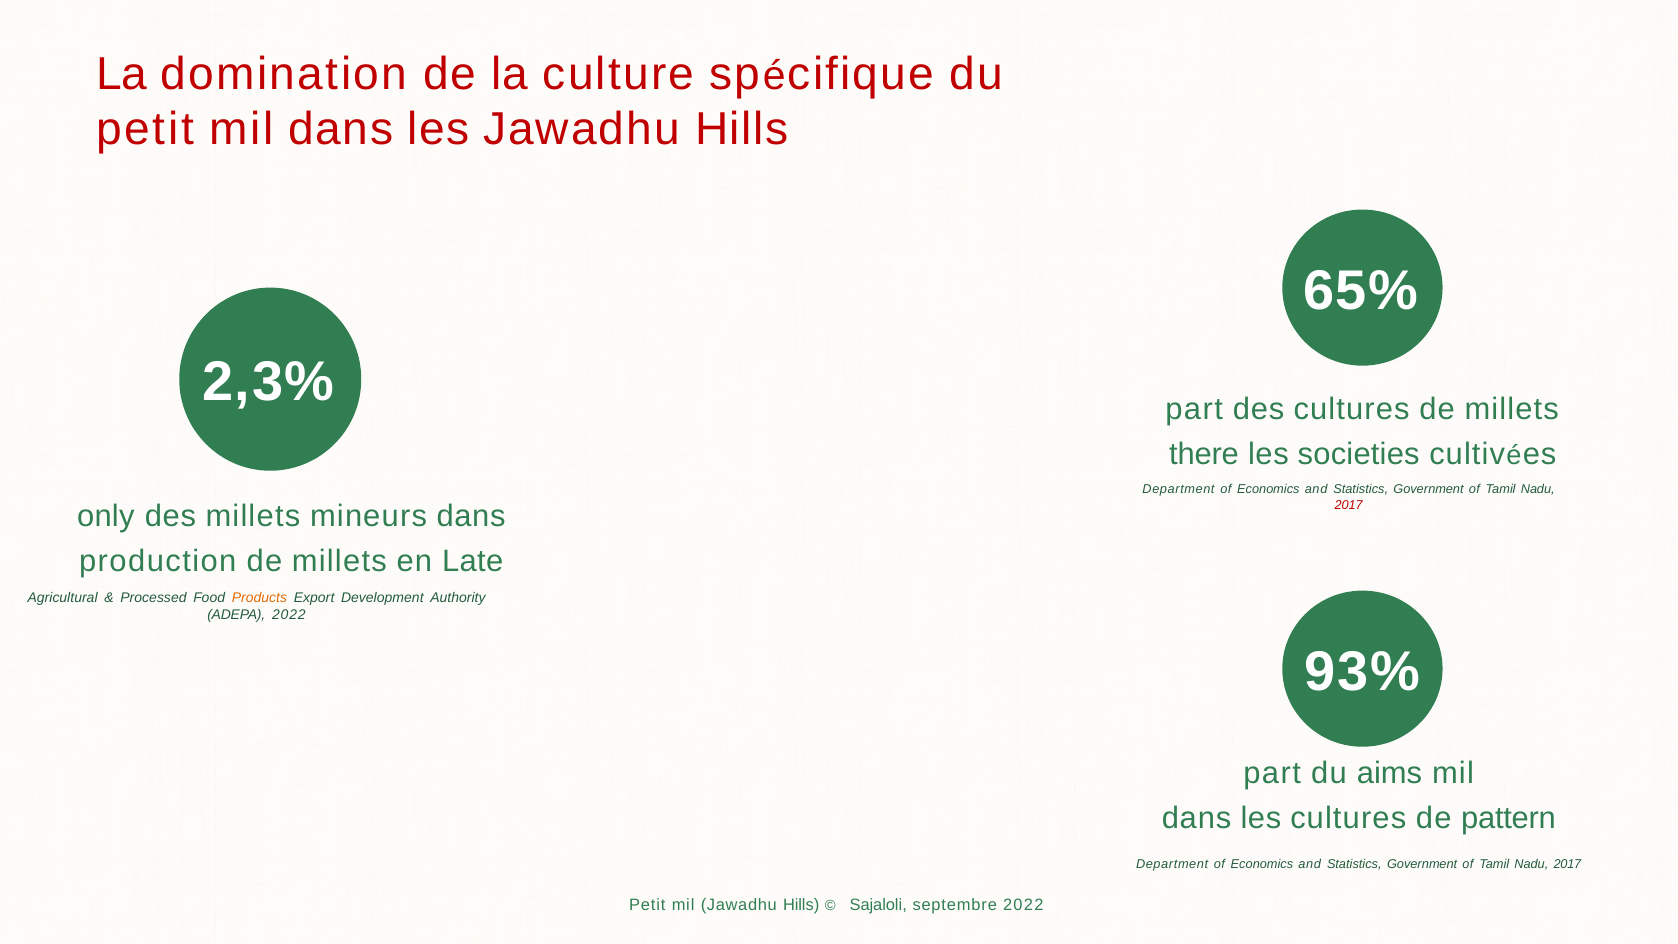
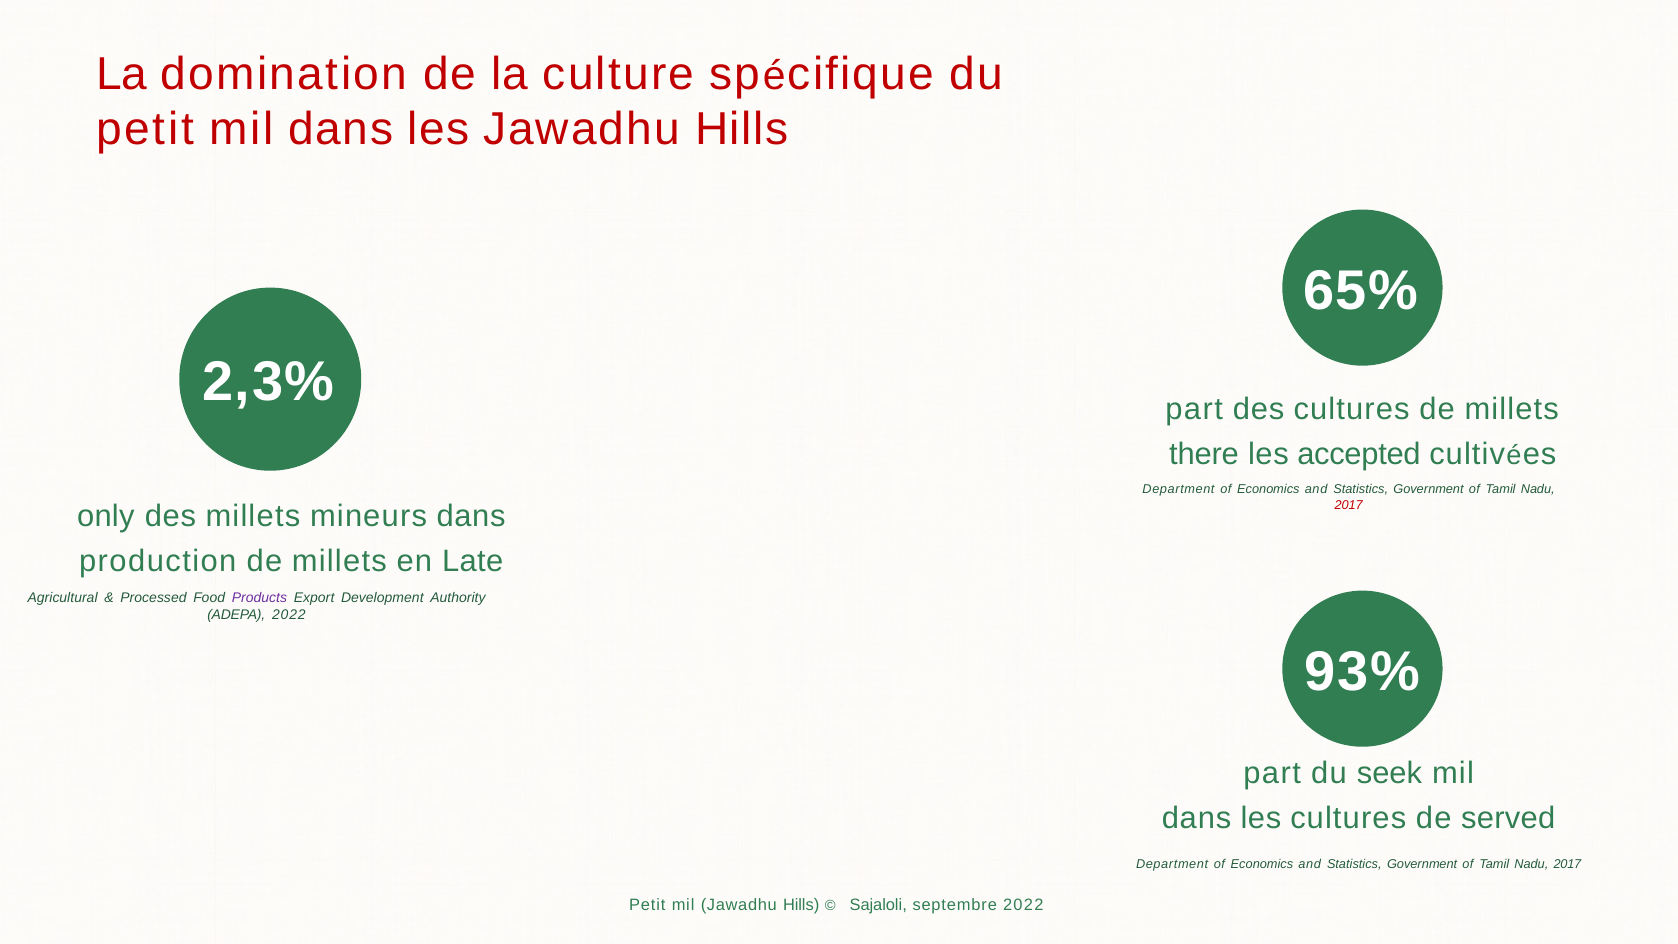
societies: societies -> accepted
Products colour: orange -> purple
aims: aims -> seek
pattern: pattern -> served
